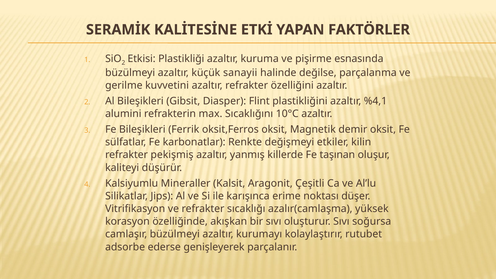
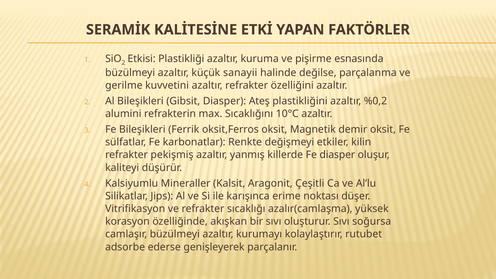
Flint: Flint -> Ateş
%4,1: %4,1 -> %0,2
Fe taşınan: taşınan -> diasper
